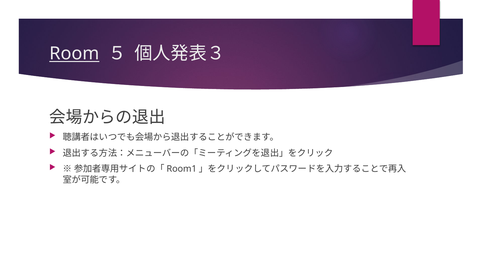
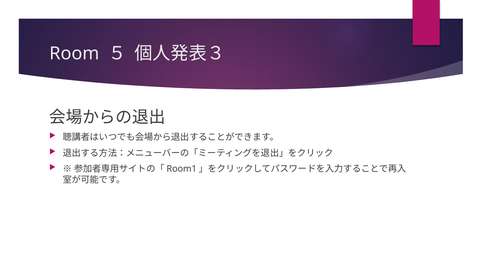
Room underline: present -> none
